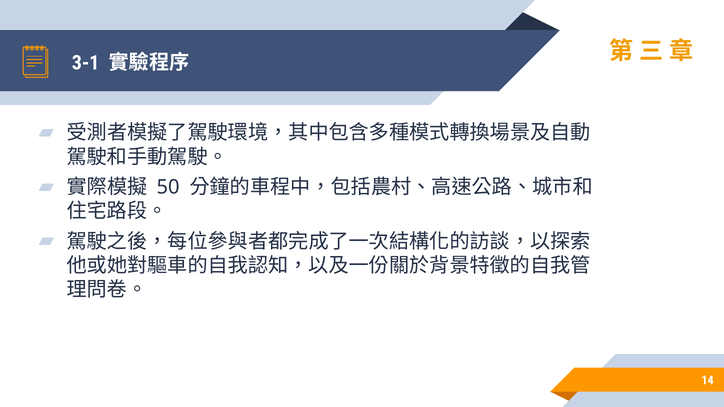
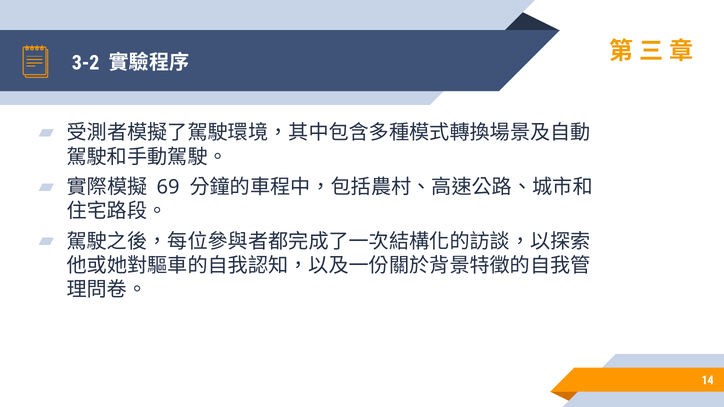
3-1: 3-1 -> 3-2
50: 50 -> 69
